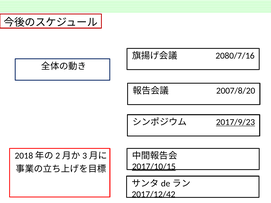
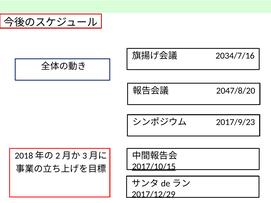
2080/7/16: 2080/7/16 -> 2034/7/16
2007/8/20: 2007/8/20 -> 2047/8/20
2017/9/23 underline: present -> none
2017/12/42: 2017/12/42 -> 2017/12/29
